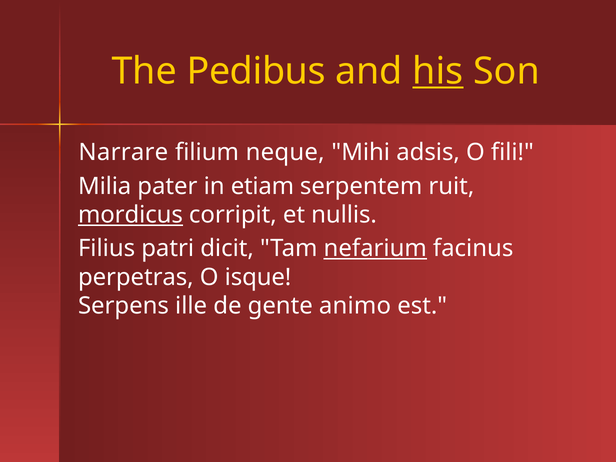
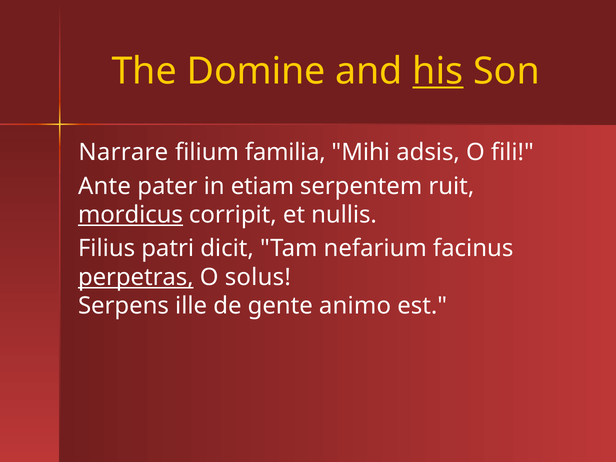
Pedibus: Pedibus -> Domine
neque: neque -> familia
Milia: Milia -> Ante
nefarium underline: present -> none
perpetras underline: none -> present
isque: isque -> solus
